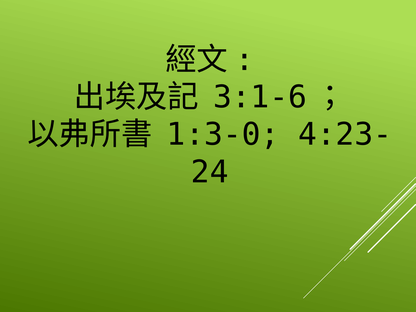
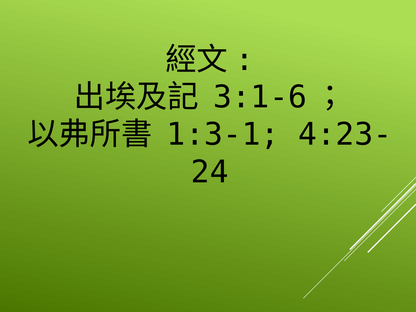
1:3-0: 1:3-0 -> 1:3-1
